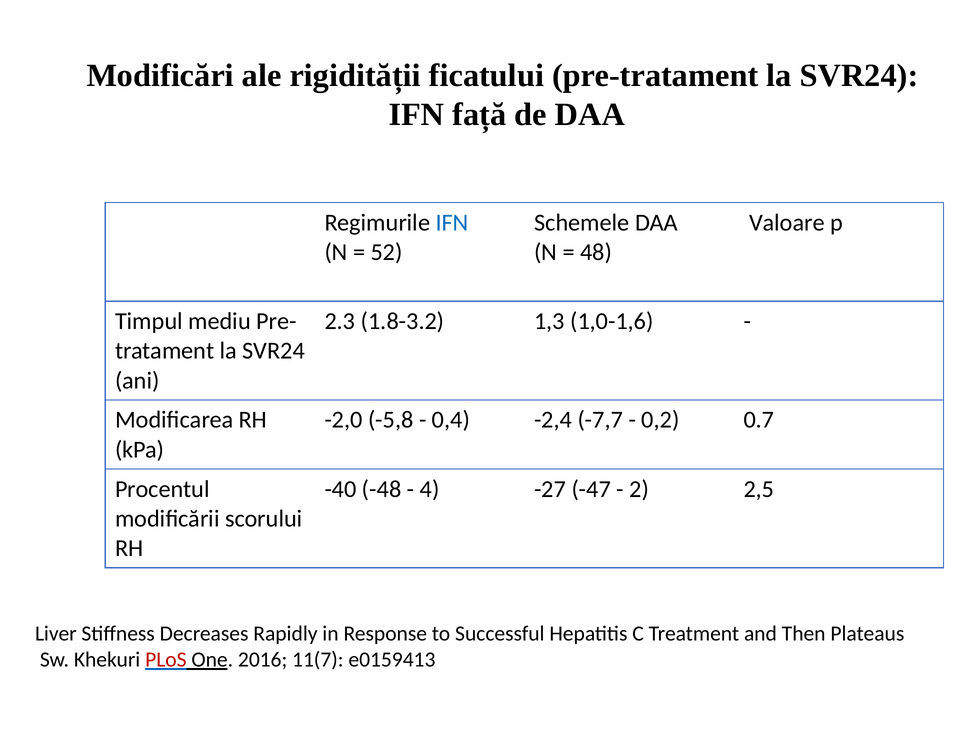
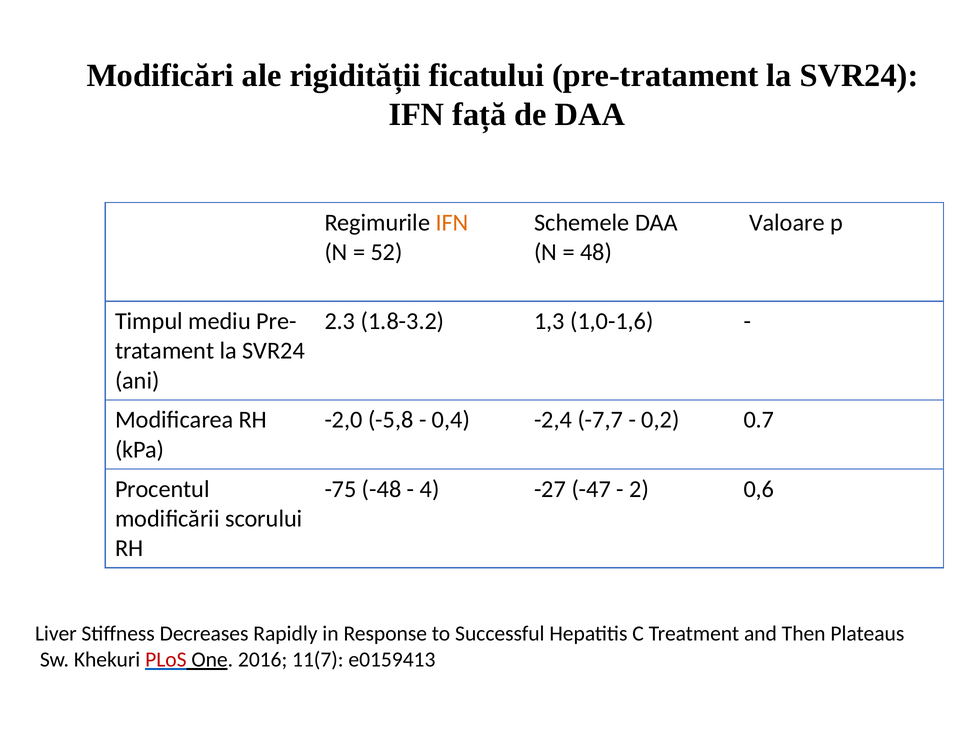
IFN at (452, 223) colour: blue -> orange
-40: -40 -> -75
2,5: 2,5 -> 0,6
